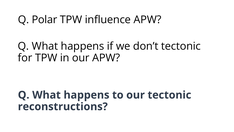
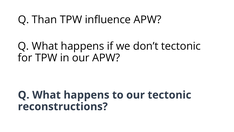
Polar: Polar -> Than
